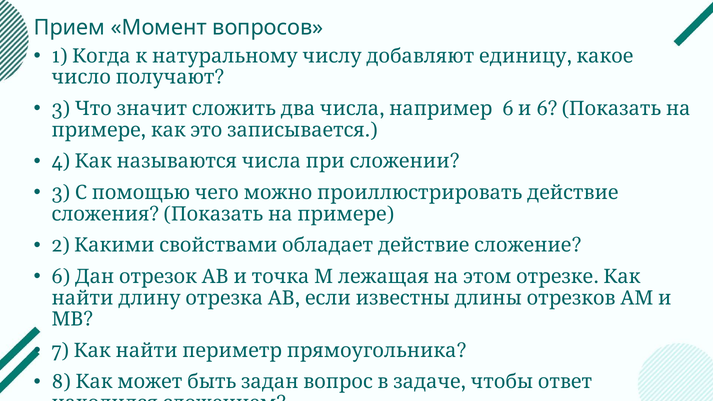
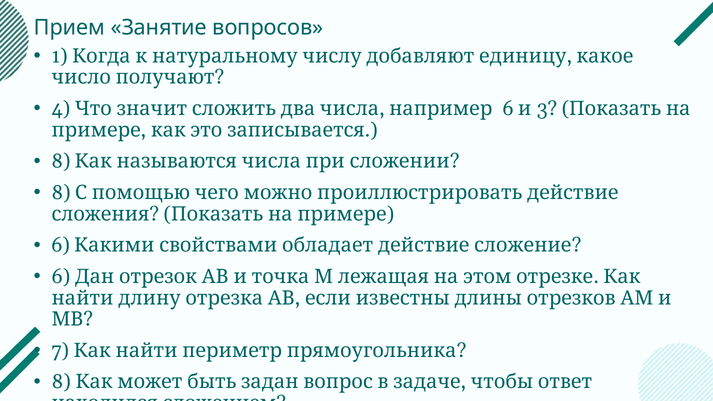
Момент: Момент -> Занятие
3 at (61, 109): 3 -> 4
6 6: 6 -> 3
4 at (61, 161): 4 -> 8
3 at (61, 193): 3 -> 8
2 at (61, 245): 2 -> 6
